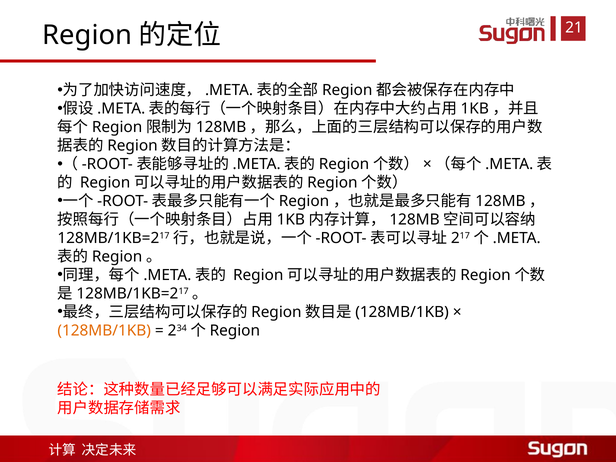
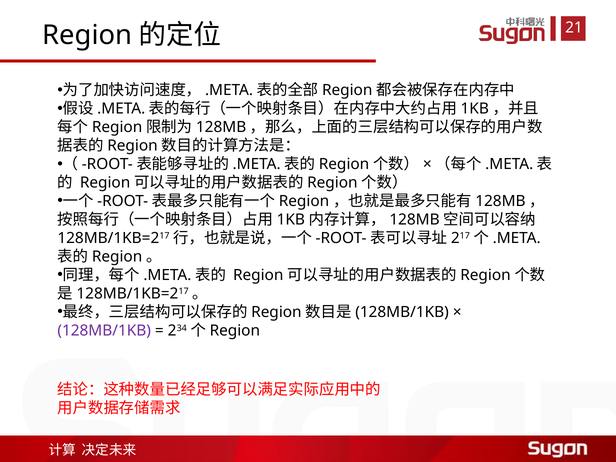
128MB/1KB colour: orange -> purple
